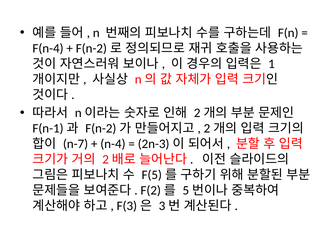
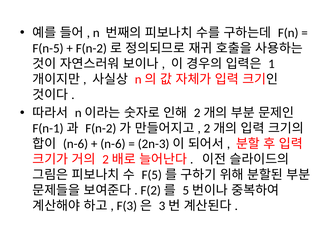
F(n-4: F(n-4 -> F(n-5
n-7 at (76, 144): n-7 -> n-6
n-4 at (113, 144): n-4 -> n-6
